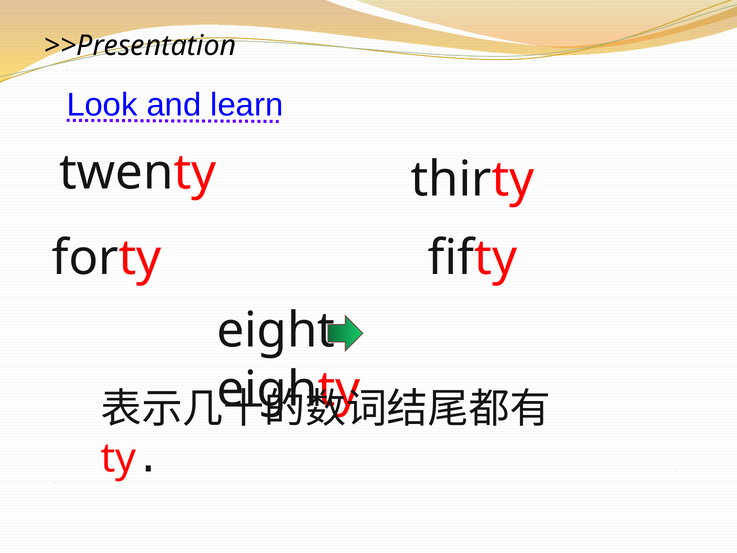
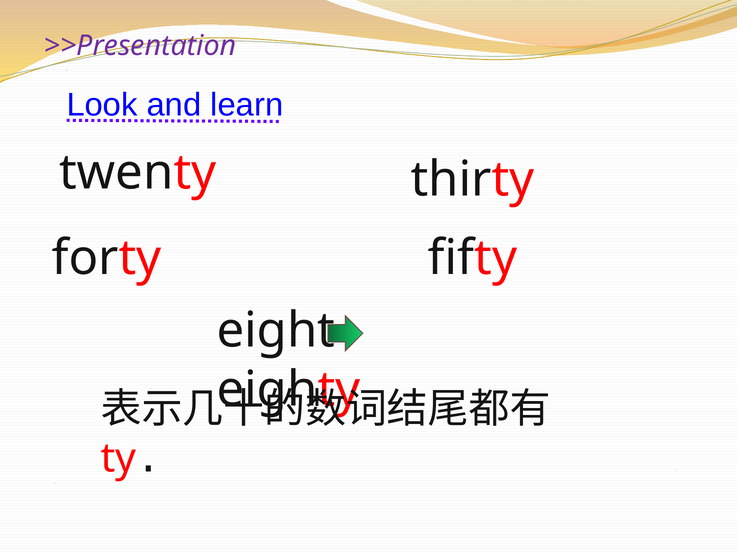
>>Presentation colour: black -> purple
